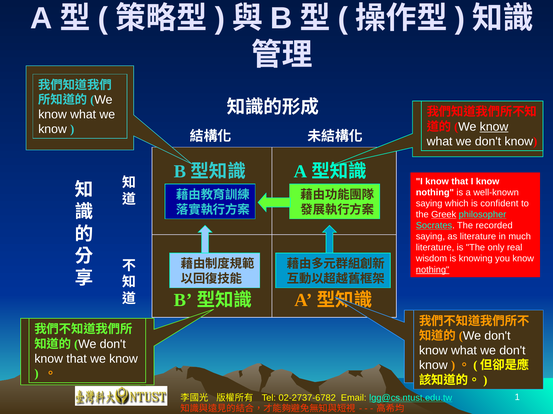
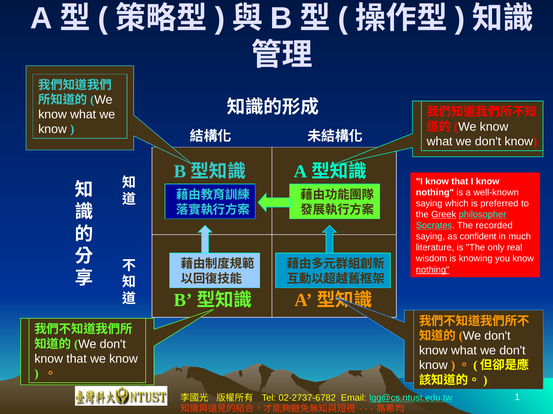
know at (494, 127) underline: present -> none
confident: confident -> preferred
as literature: literature -> confident
